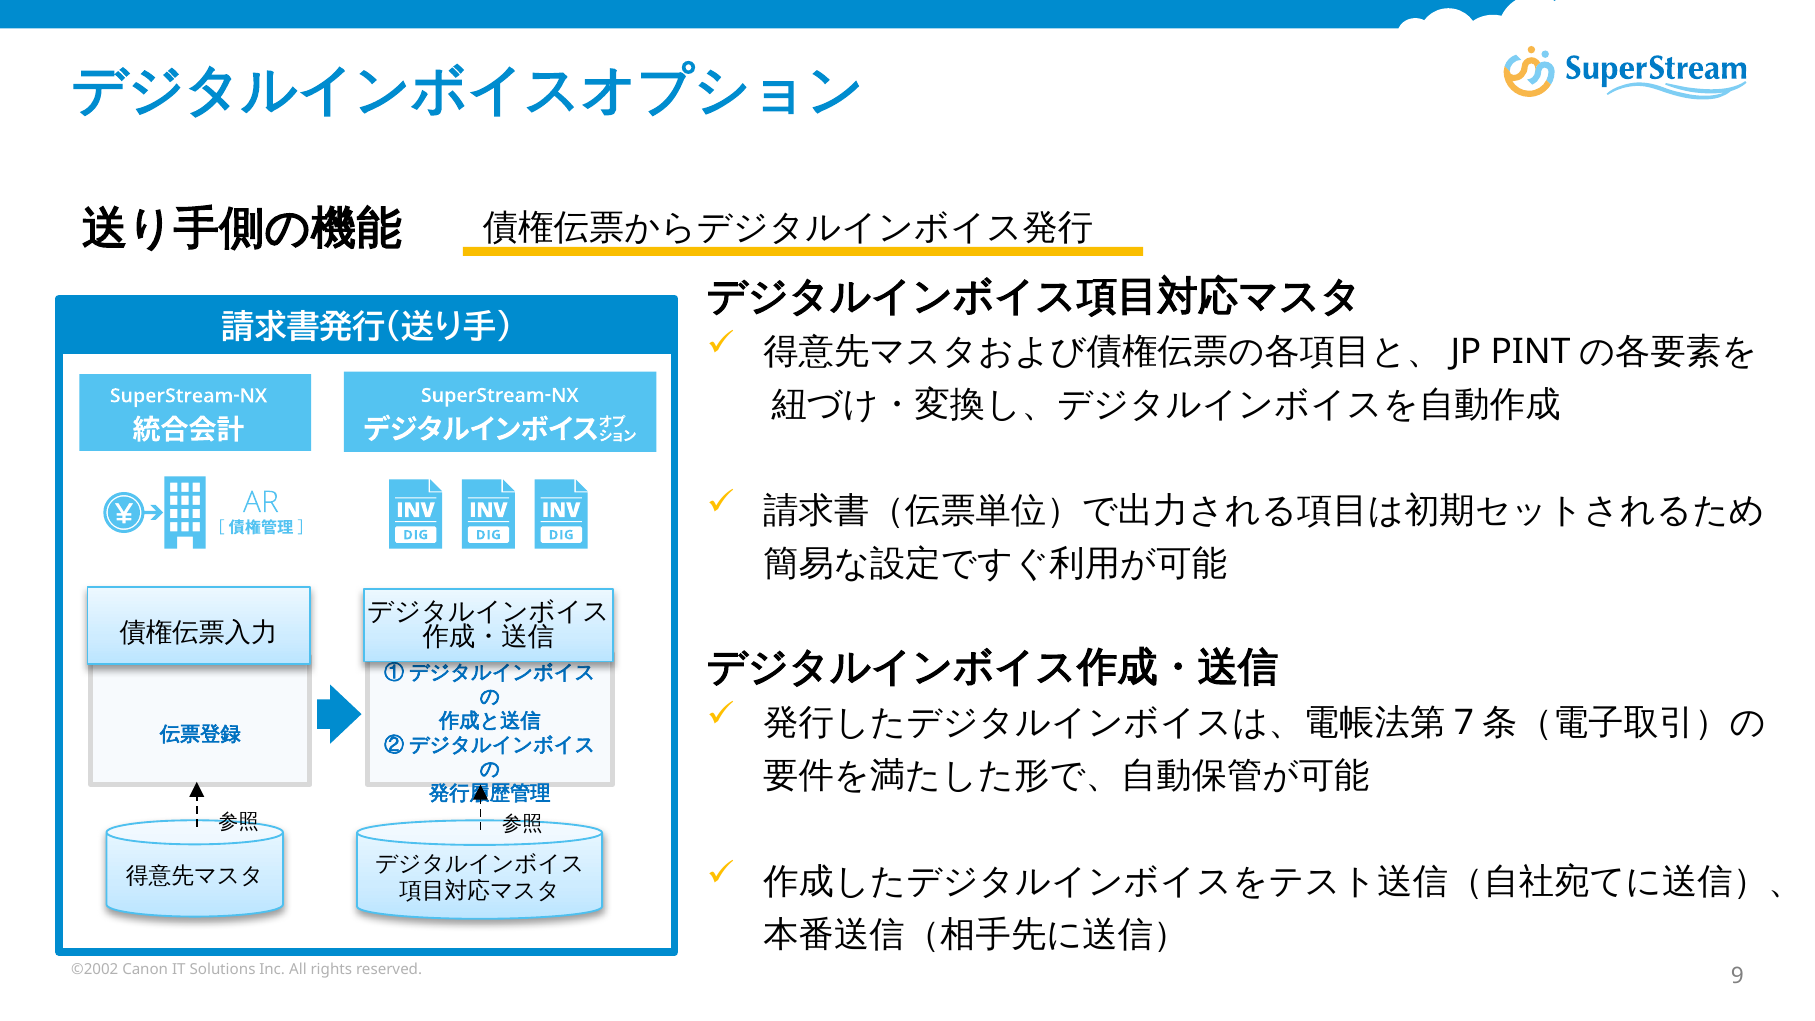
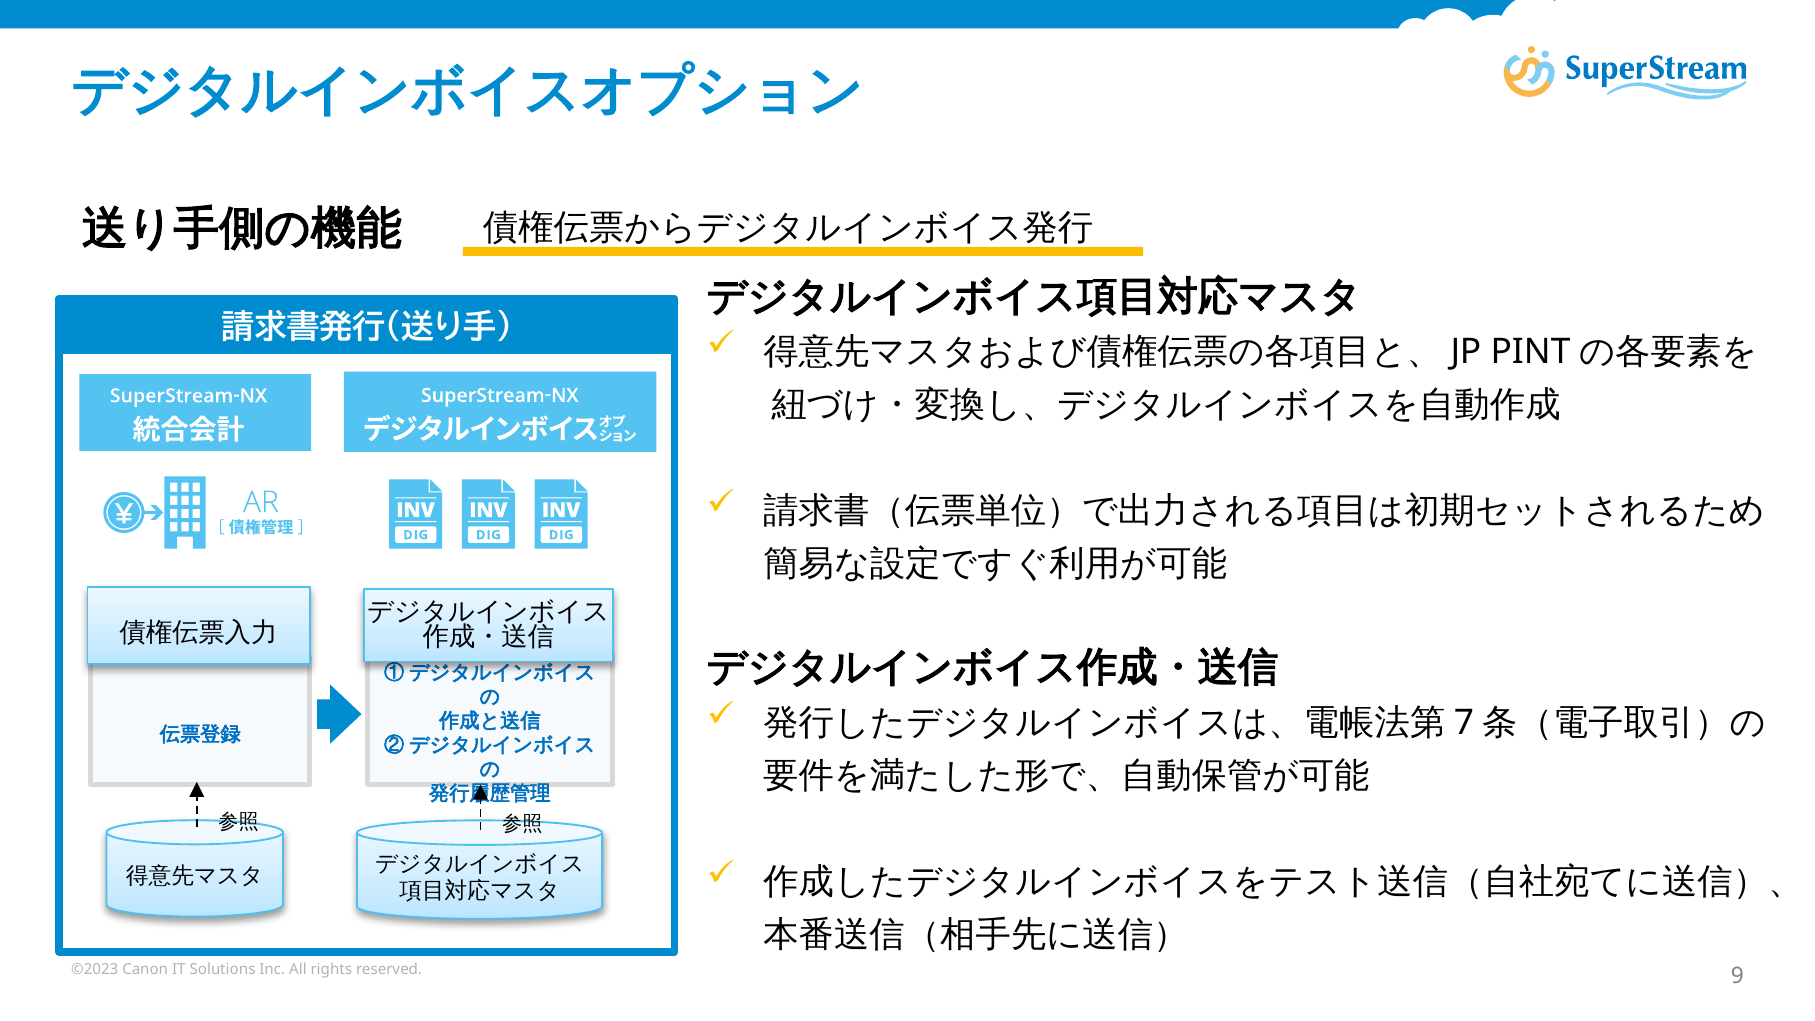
©2002: ©2002 -> ©2023
